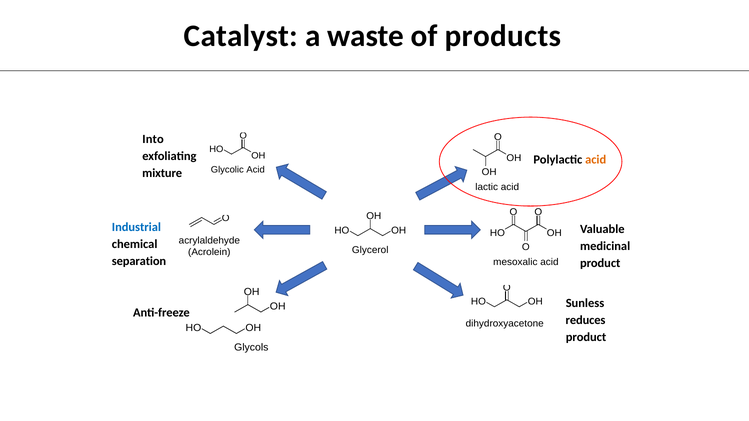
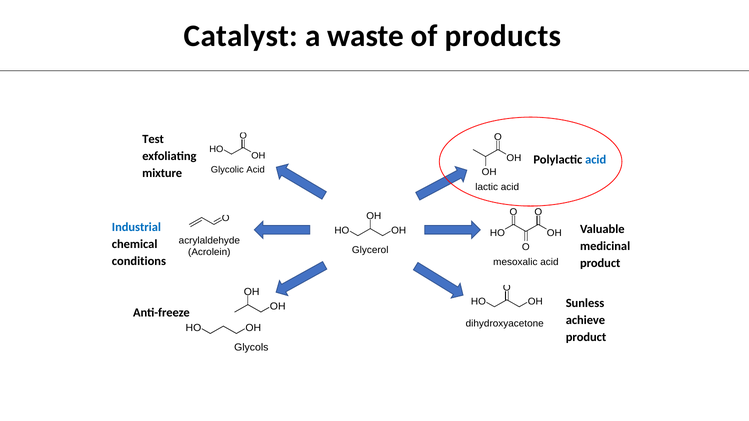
Into: Into -> Test
acid at (596, 160) colour: orange -> blue
separation: separation -> conditions
reduces: reduces -> achieve
